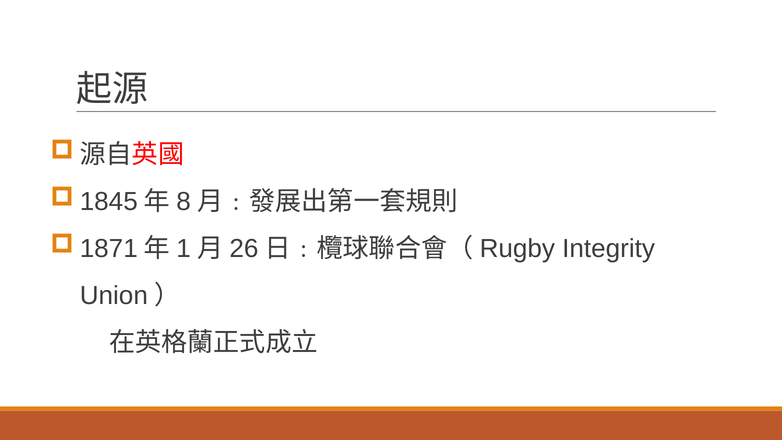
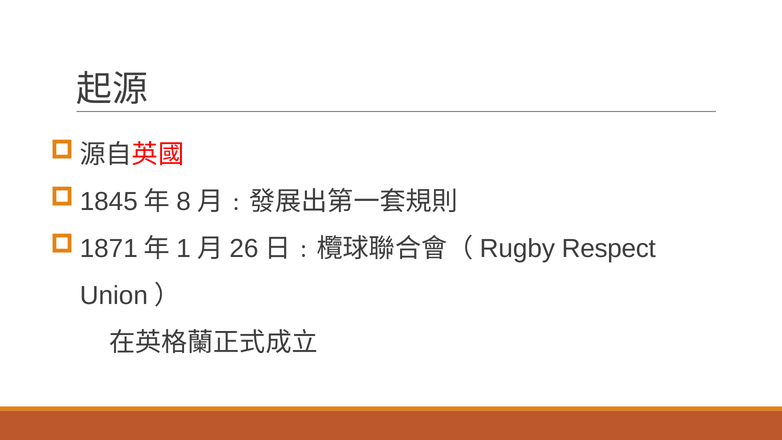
Integrity: Integrity -> Respect
